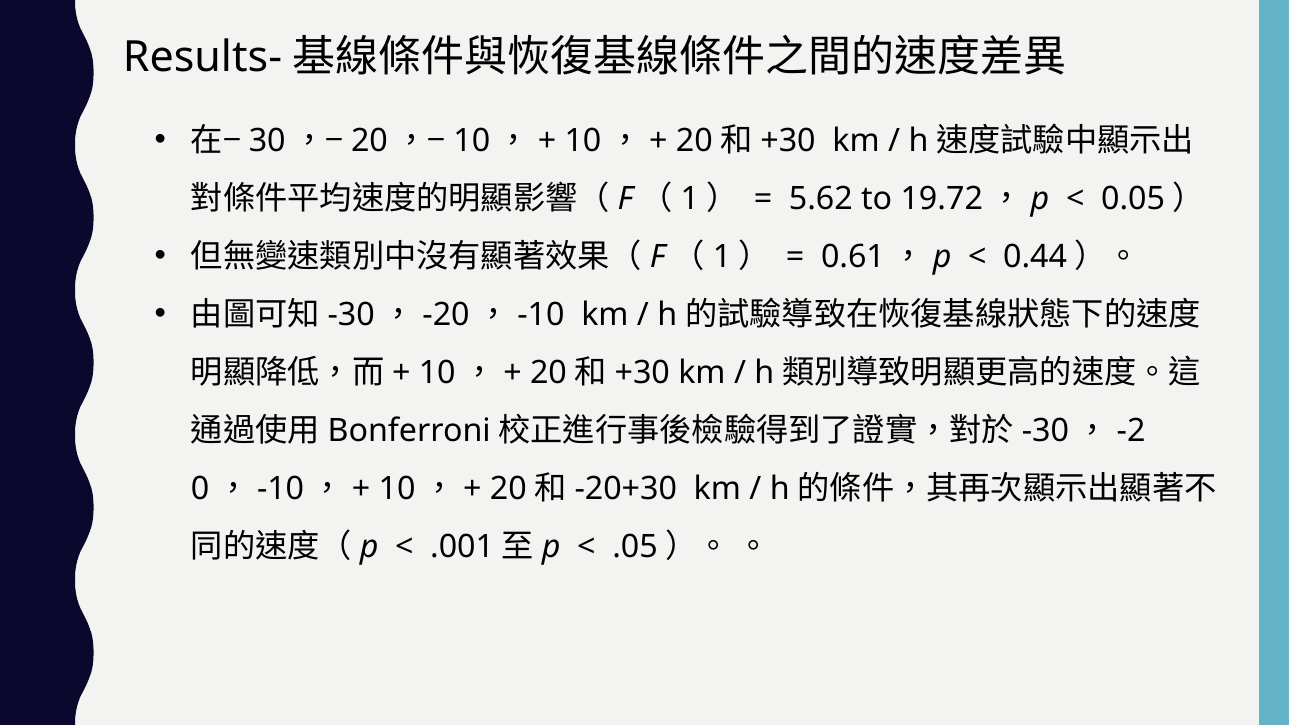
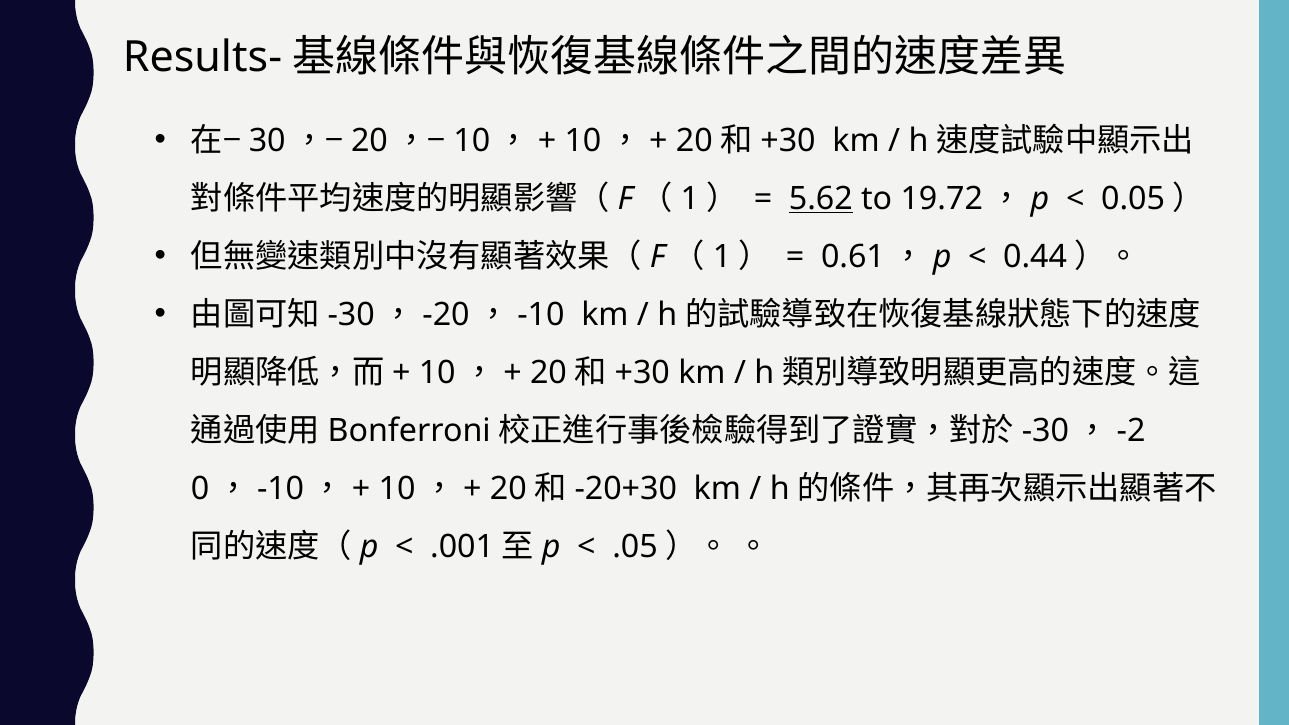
5.62 underline: none -> present
